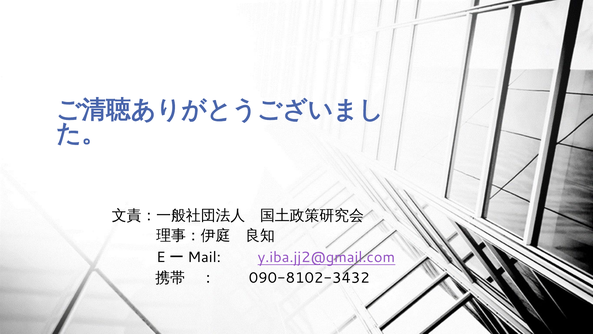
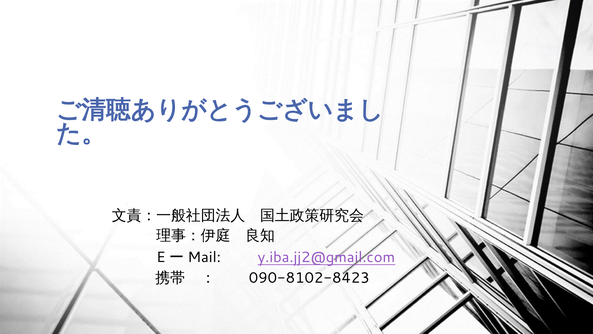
090-8102-3432: 090-8102-3432 -> 090-8102-8423
